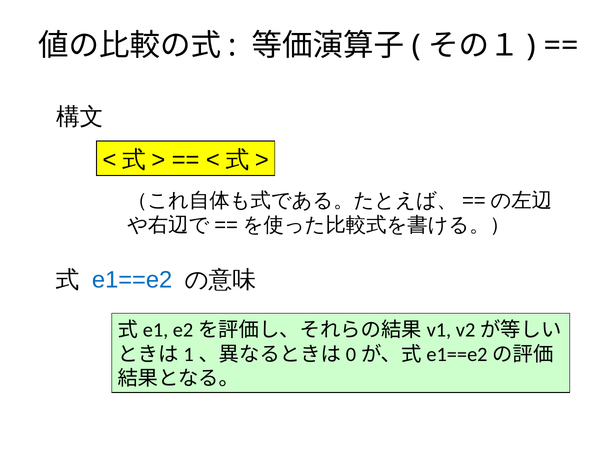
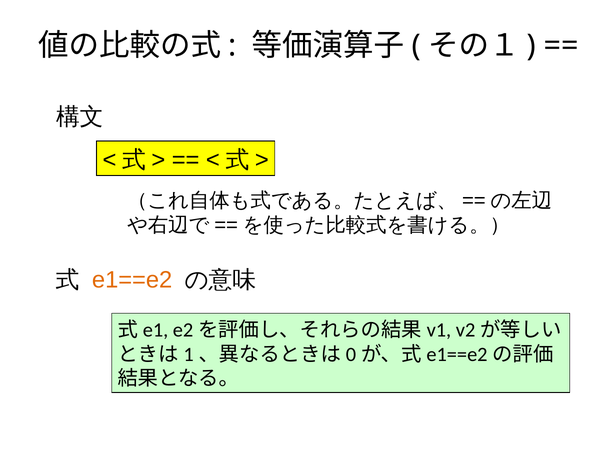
e1==e2 colour: blue -> orange
